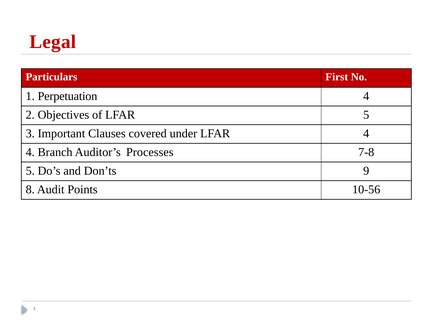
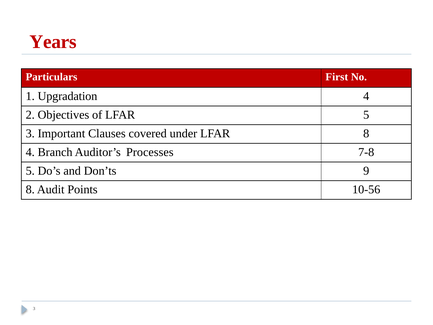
Legal: Legal -> Years
Perpetuation: Perpetuation -> Upgradation
LFAR 4: 4 -> 8
